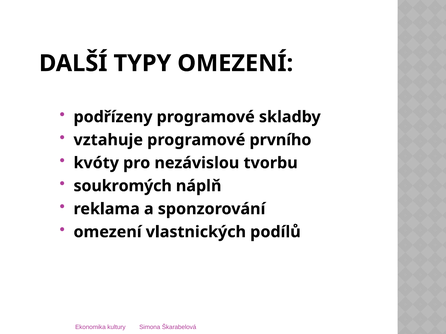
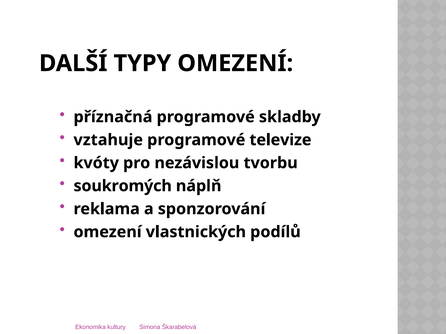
podřízeny: podřízeny -> příznačná
prvního: prvního -> televize
